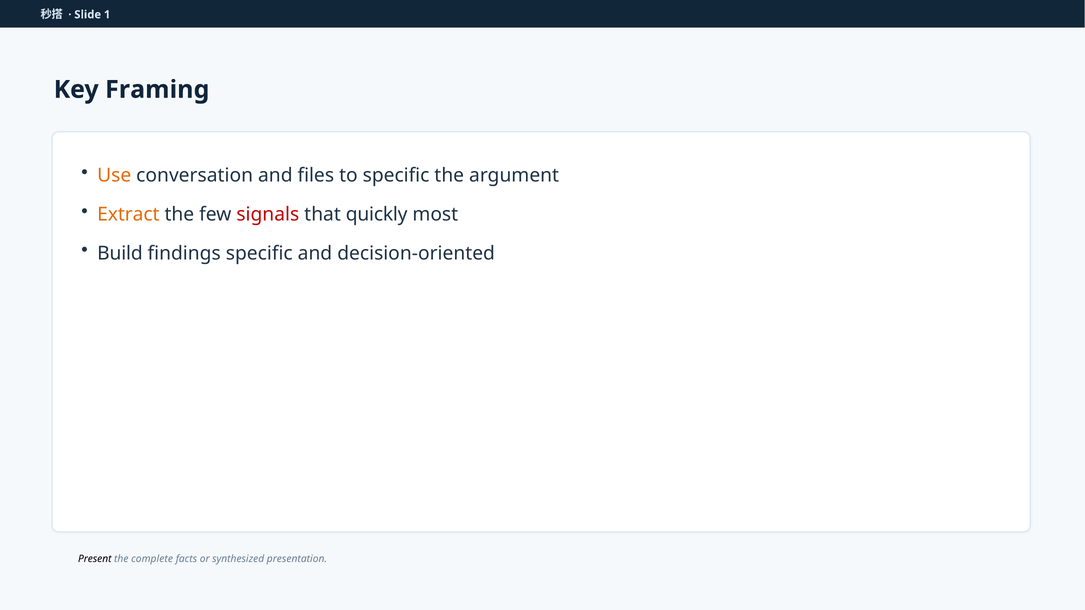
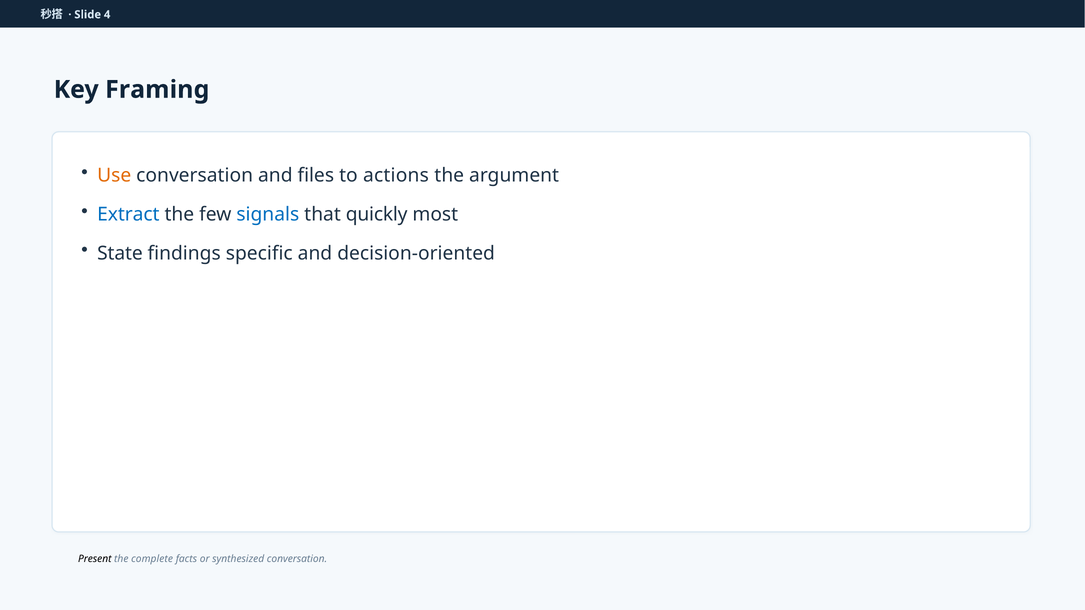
1: 1 -> 4
to specific: specific -> actions
Extract colour: orange -> blue
signals colour: red -> blue
Build: Build -> State
synthesized presentation: presentation -> conversation
